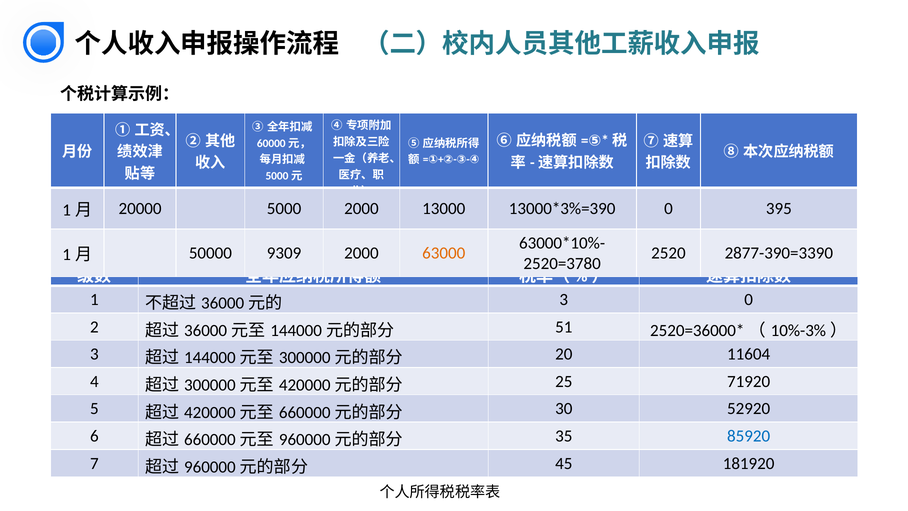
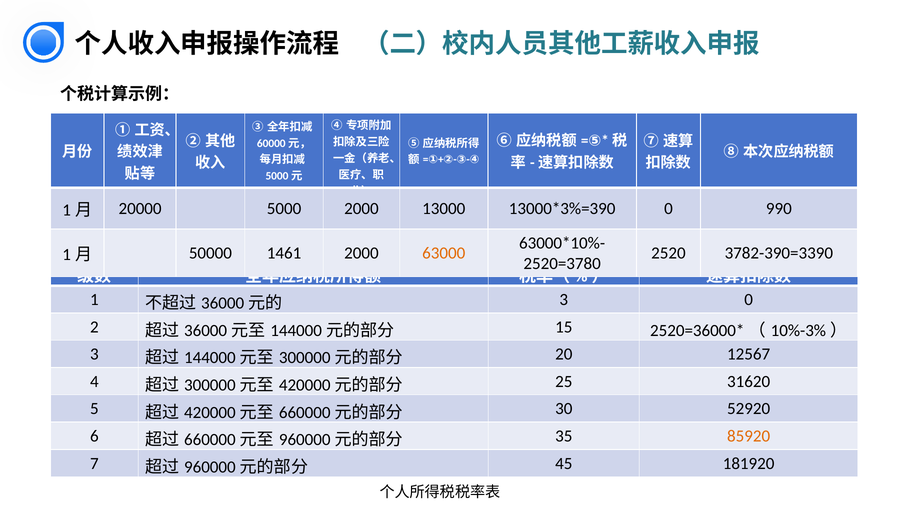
395: 395 -> 990
2877-390=3390: 2877-390=3390 -> 3782-390=3390
9309: 9309 -> 1461
51: 51 -> 15
11604: 11604 -> 12567
71920: 71920 -> 31620
85920 colour: blue -> orange
